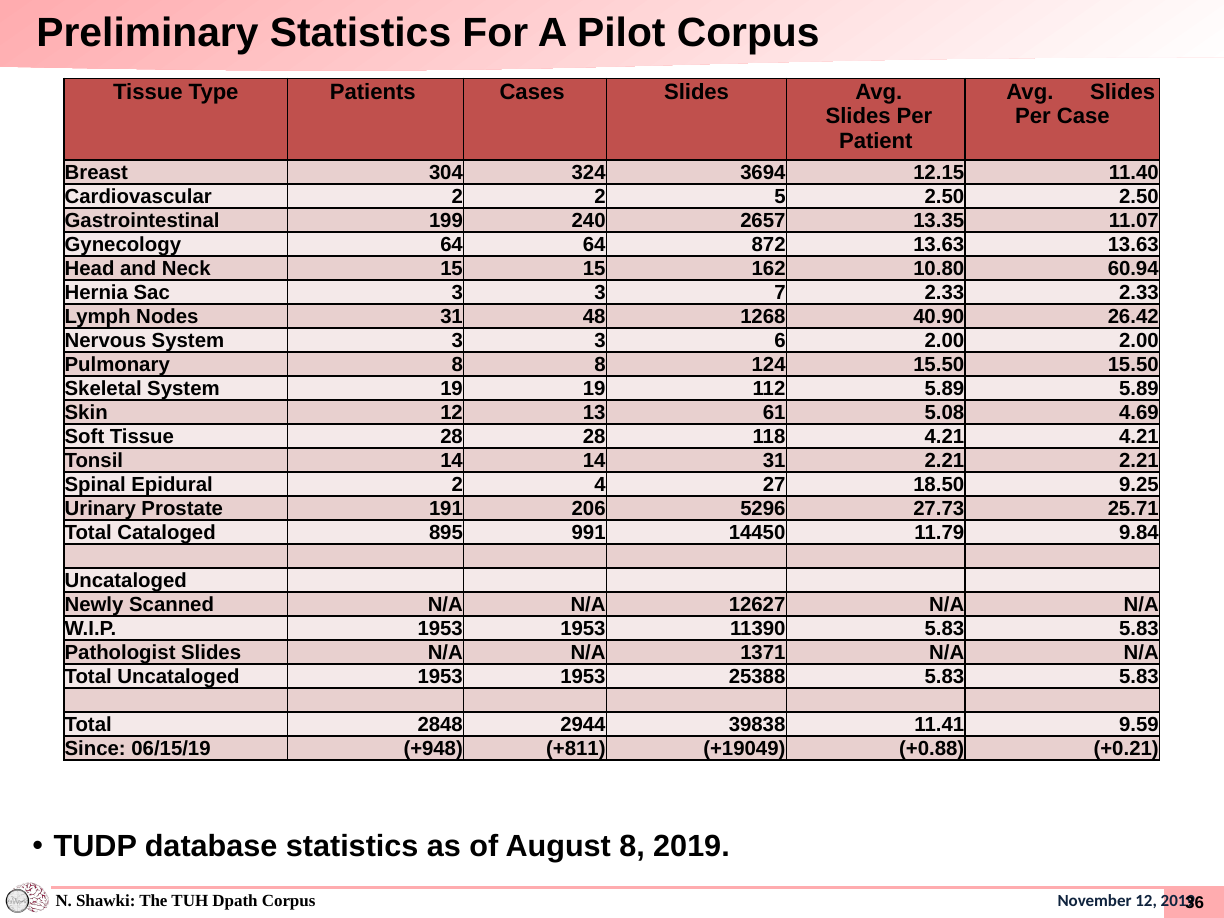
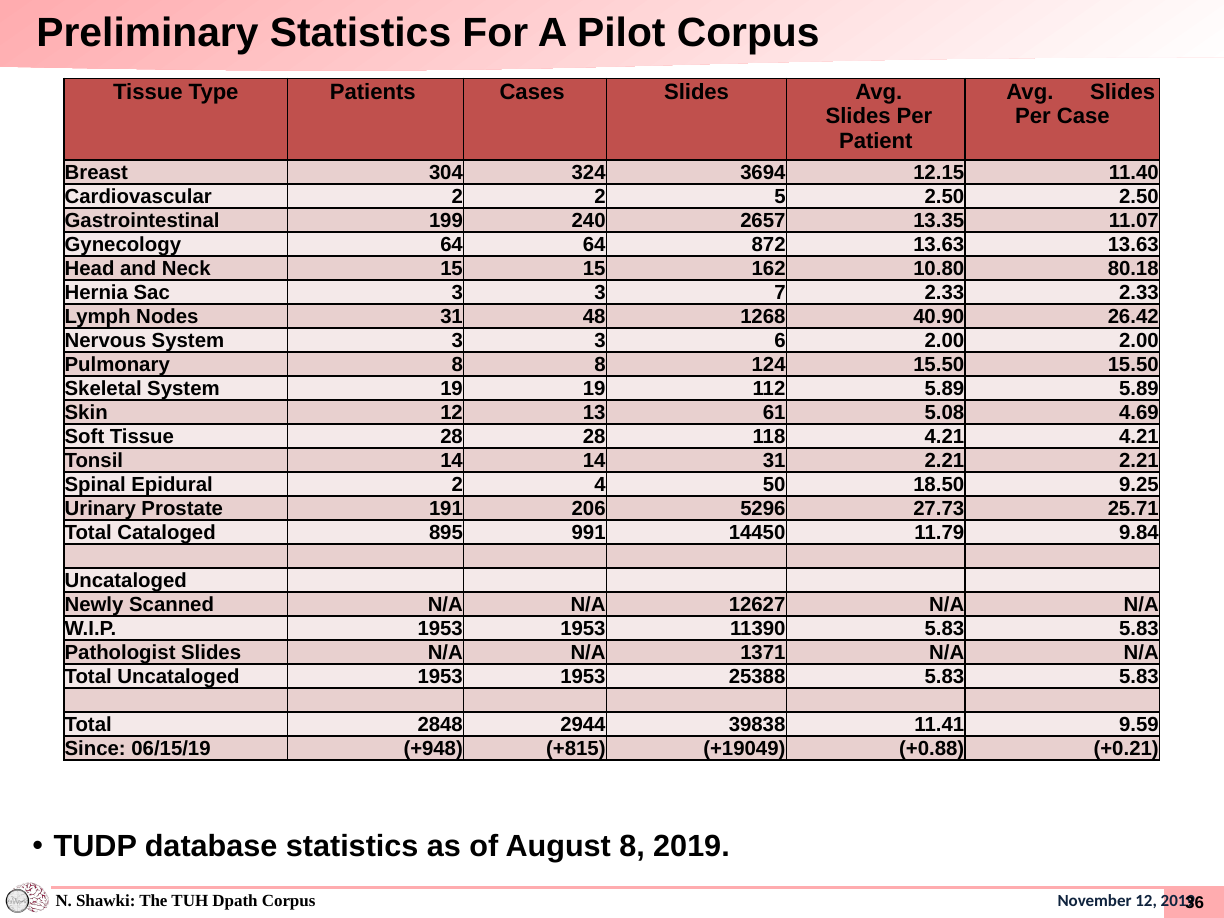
60.94: 60.94 -> 80.18
27: 27 -> 50
+811: +811 -> +815
